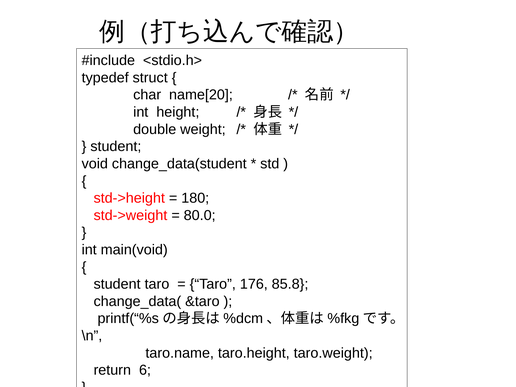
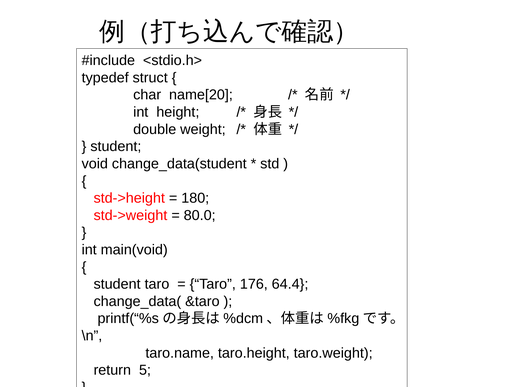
85.8: 85.8 -> 64.4
6: 6 -> 5
